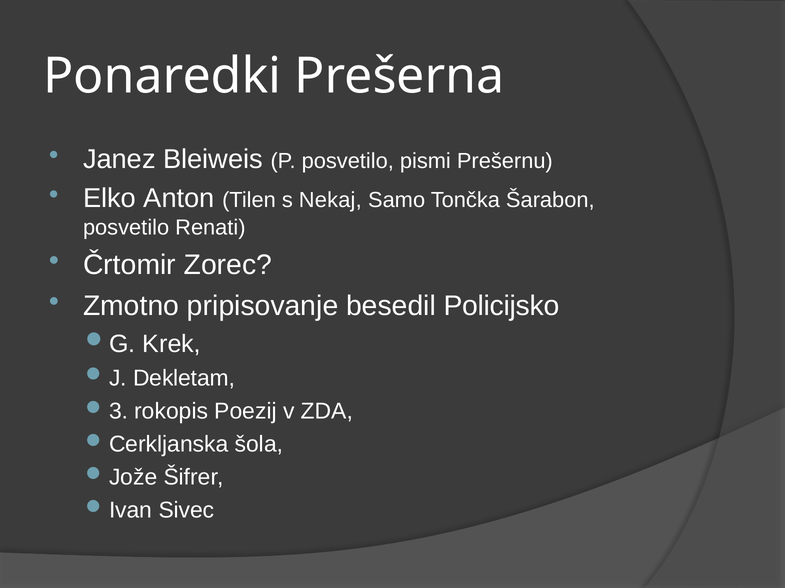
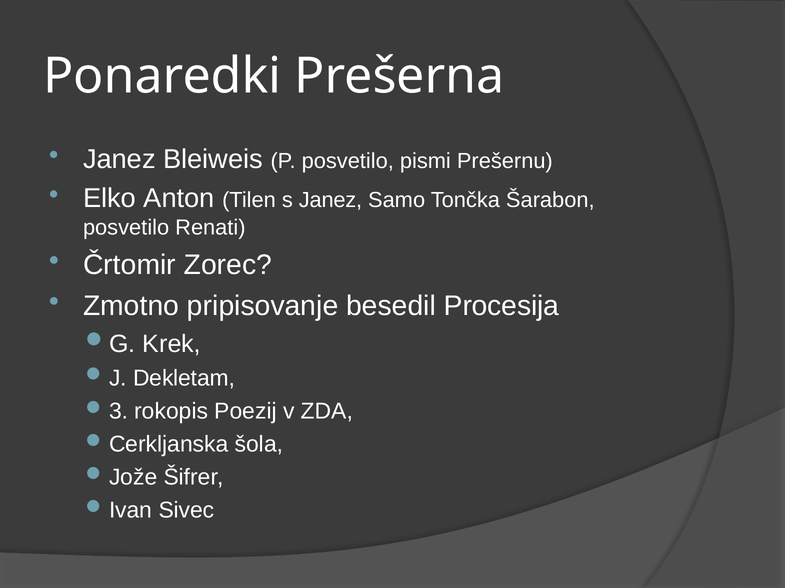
s Nekaj: Nekaj -> Janez
Policijsko: Policijsko -> Procesija
